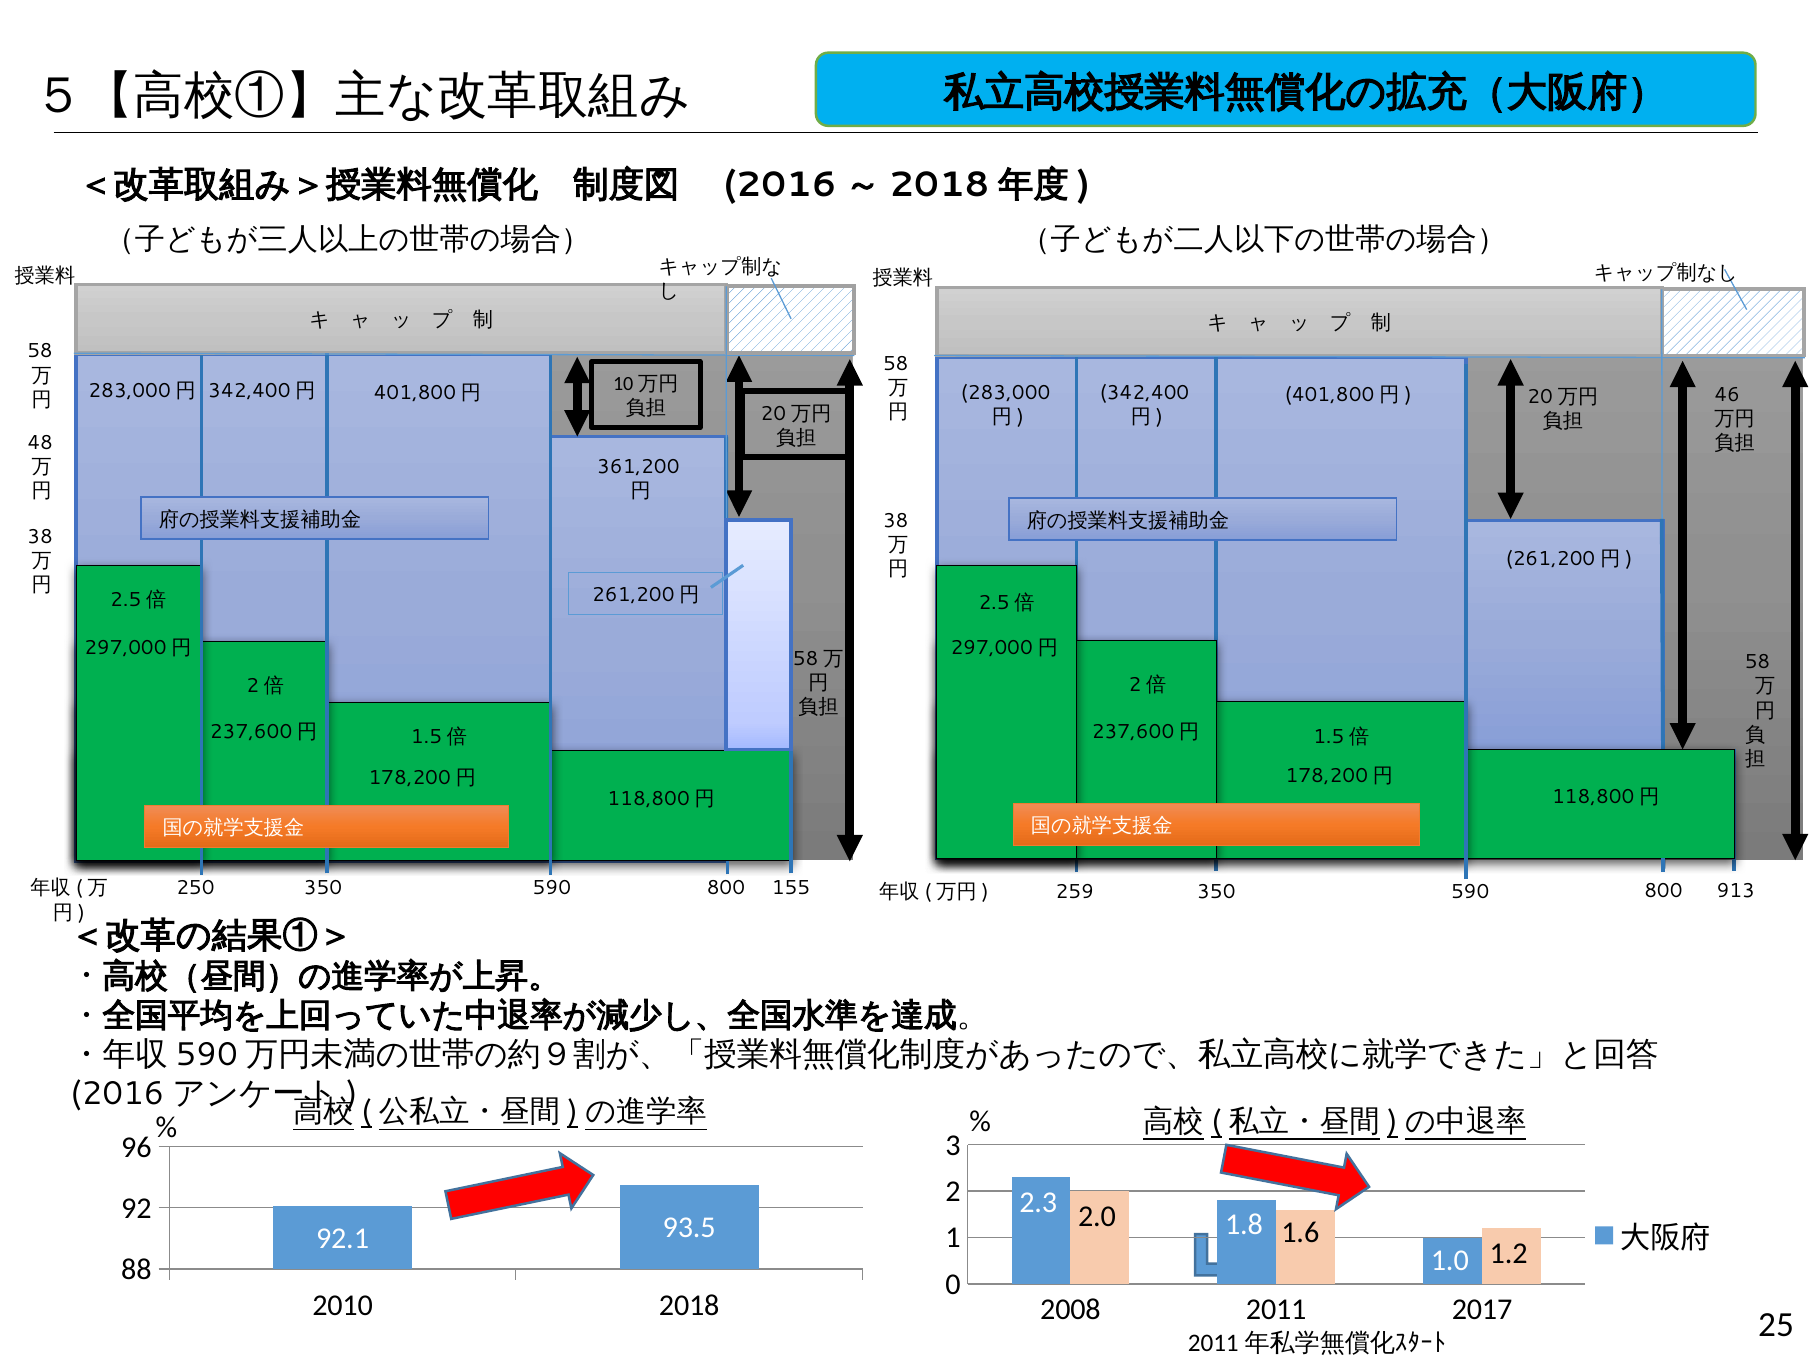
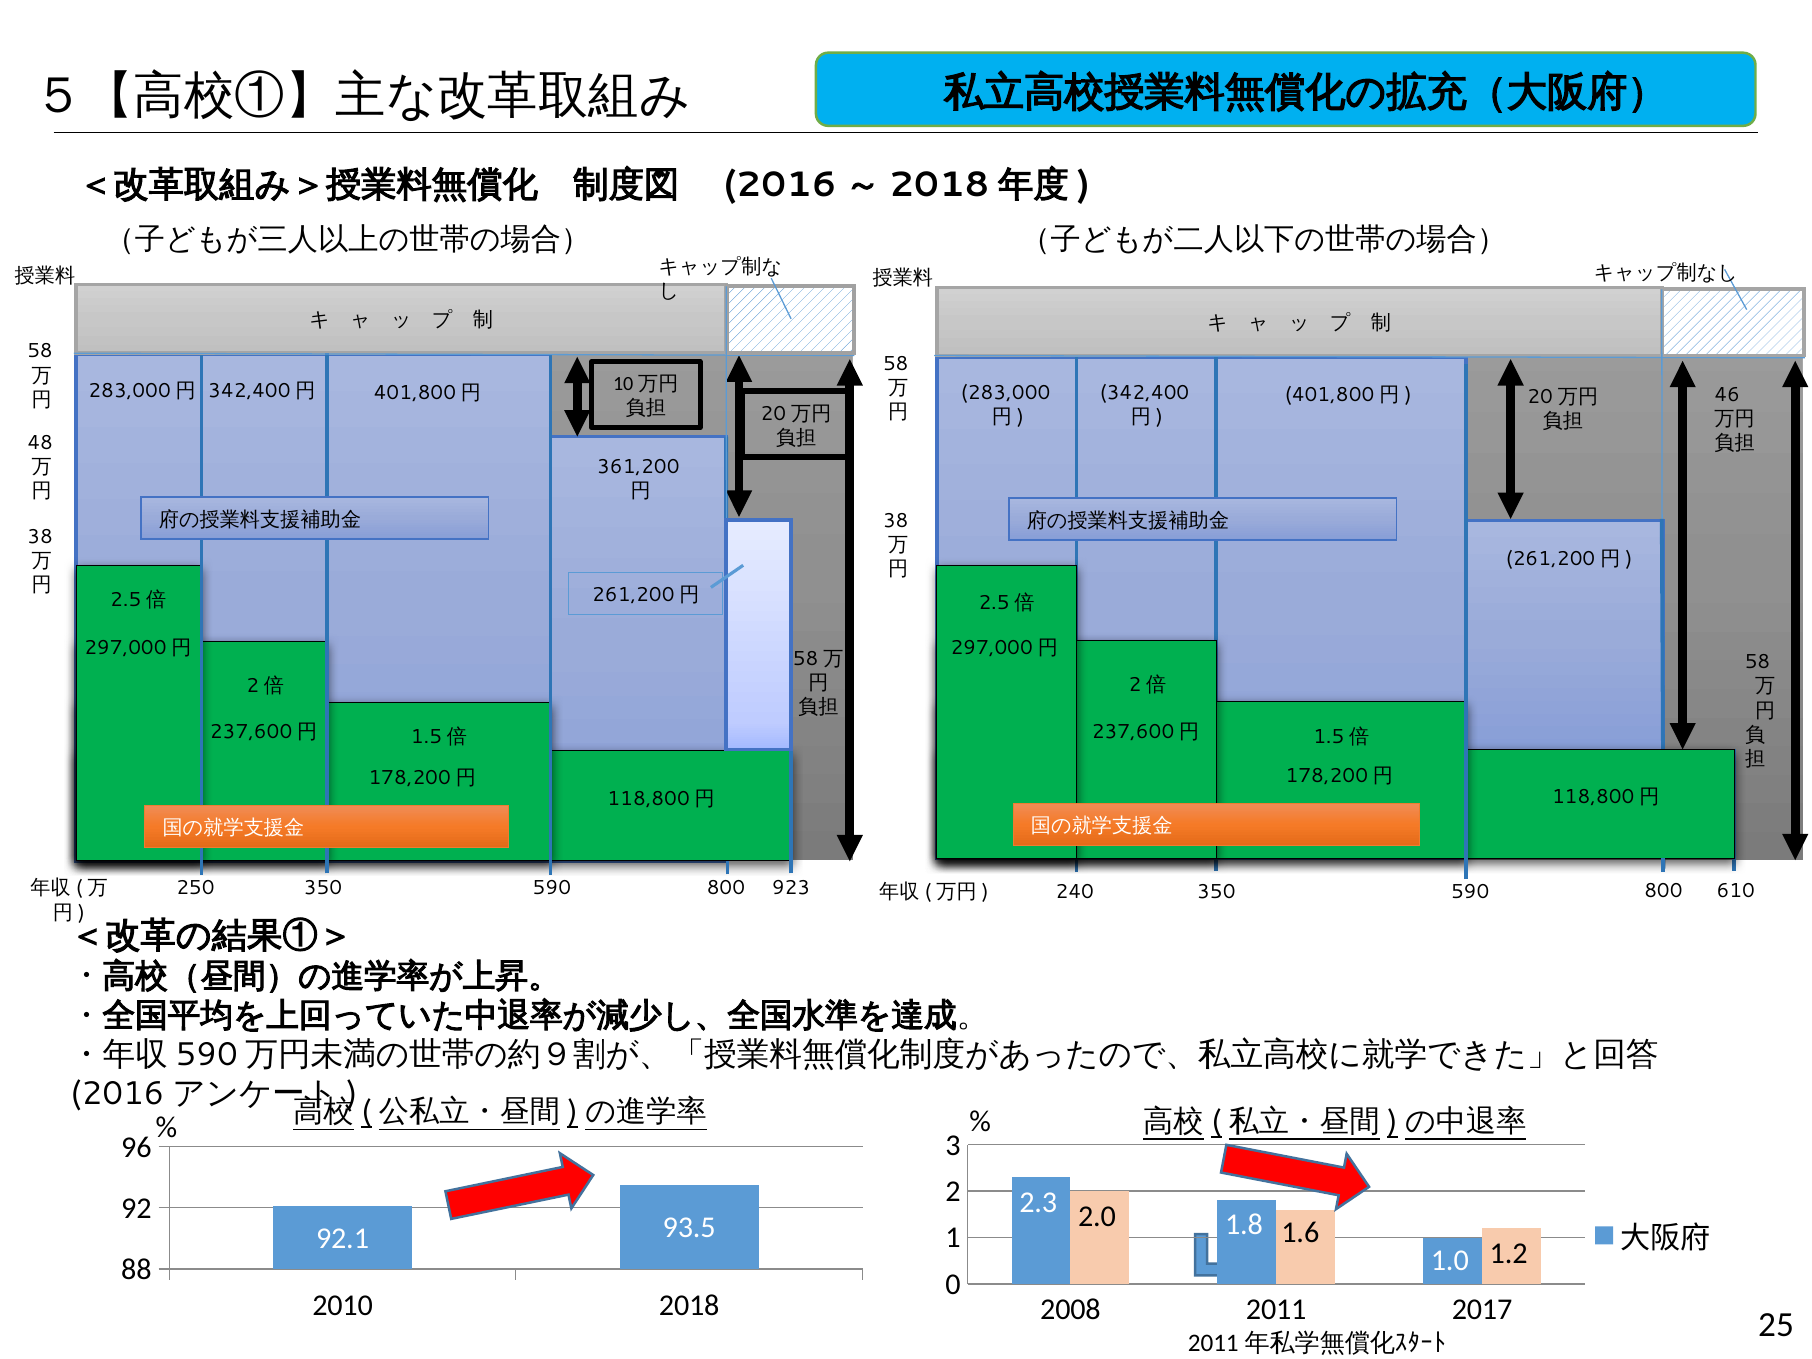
155: 155 -> 923
259: 259 -> 240
913: 913 -> 610
